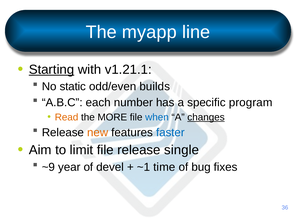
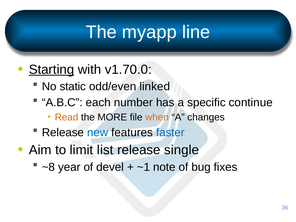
v1.21.1: v1.21.1 -> v1.70.0
builds: builds -> linked
program: program -> continue
when colour: blue -> orange
changes underline: present -> none
new colour: orange -> blue
limit file: file -> list
~9: ~9 -> ~8
time: time -> note
